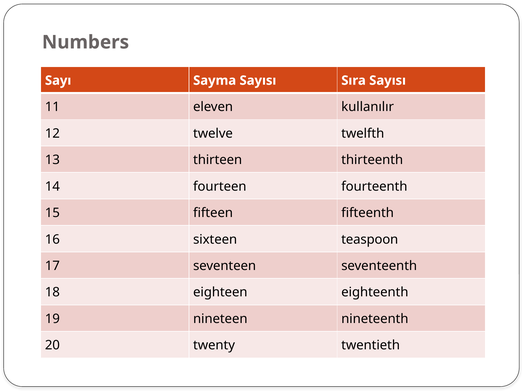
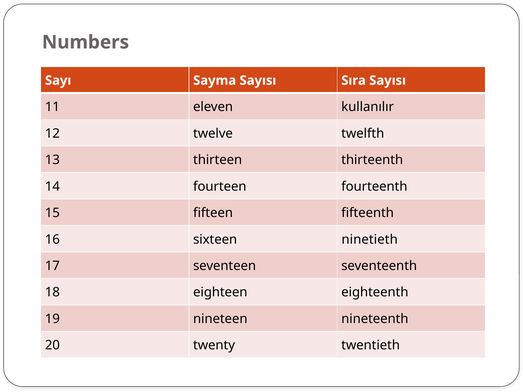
teaspoon: teaspoon -> ninetieth
